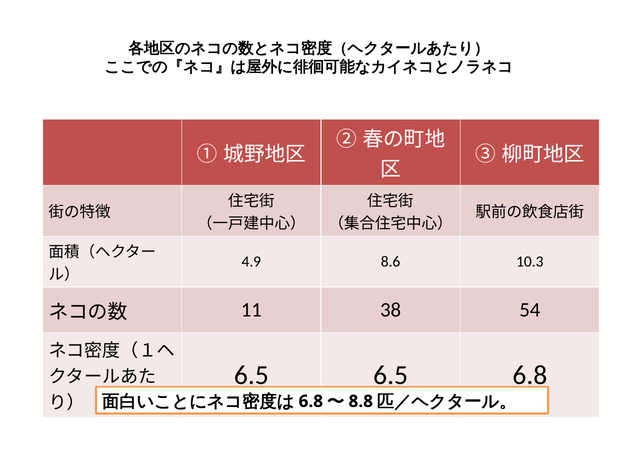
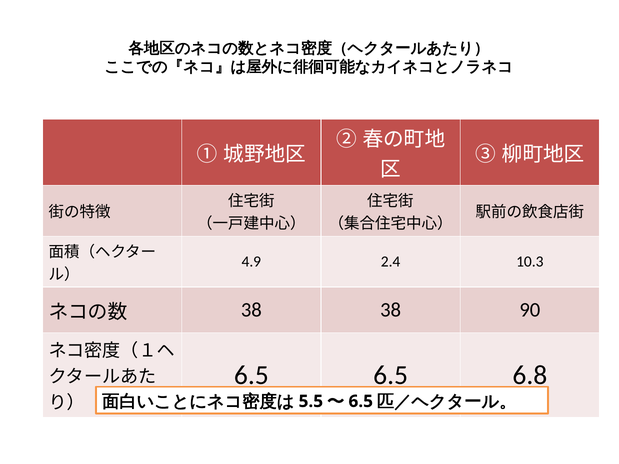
8.6: 8.6 -> 2.4
11 at (251, 310): 11 -> 38
54: 54 -> 90
6.8 at (311, 402): 6.8 -> 5.5
8.8 at (361, 402): 8.8 -> 6.5
